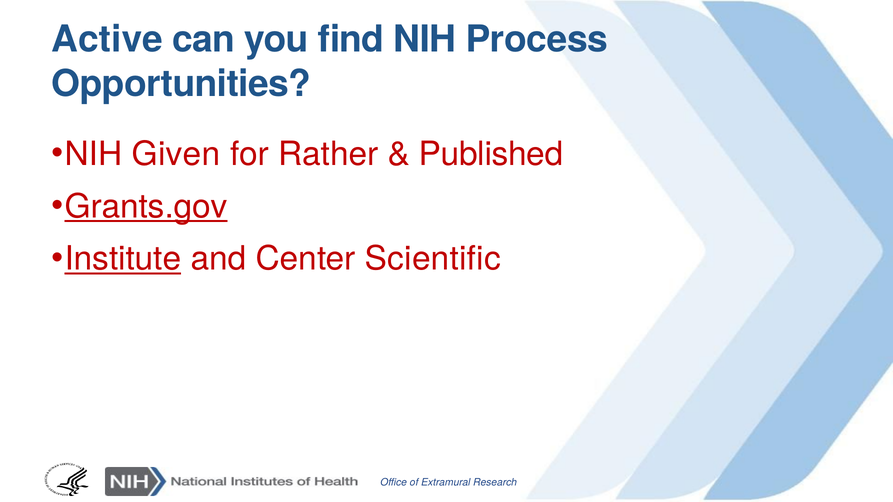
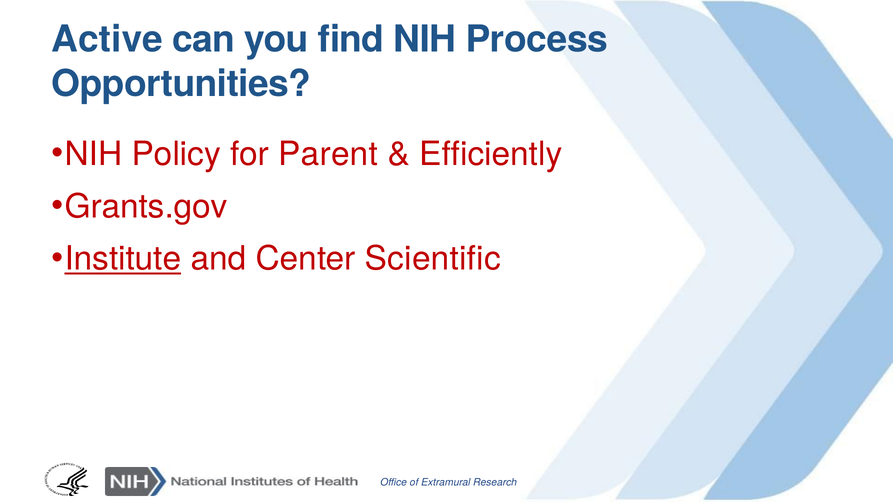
Given: Given -> Policy
Rather: Rather -> Parent
Published: Published -> Efficiently
Grants.gov underline: present -> none
